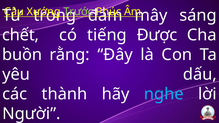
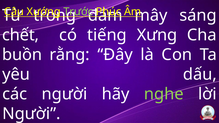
Được: Được -> Xưng
các thành: thành -> người
nghe colour: light blue -> light green
